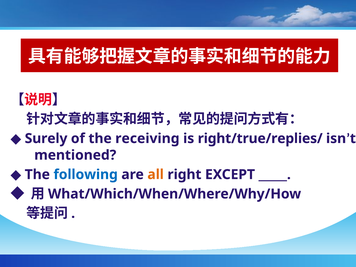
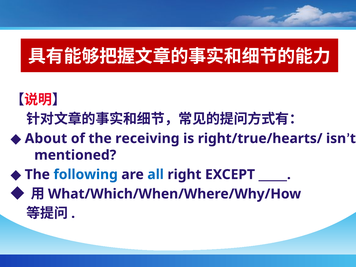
Surely: Surely -> About
right/true/replies/: right/true/replies/ -> right/true/hearts/
all colour: orange -> blue
